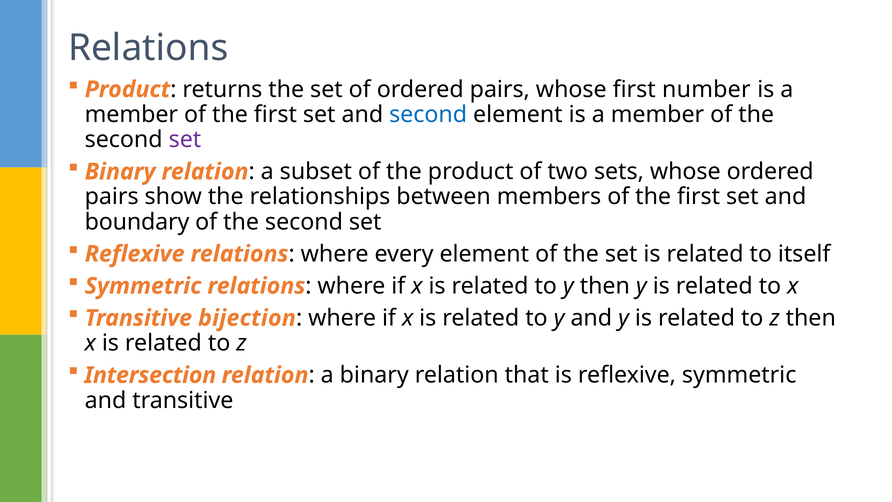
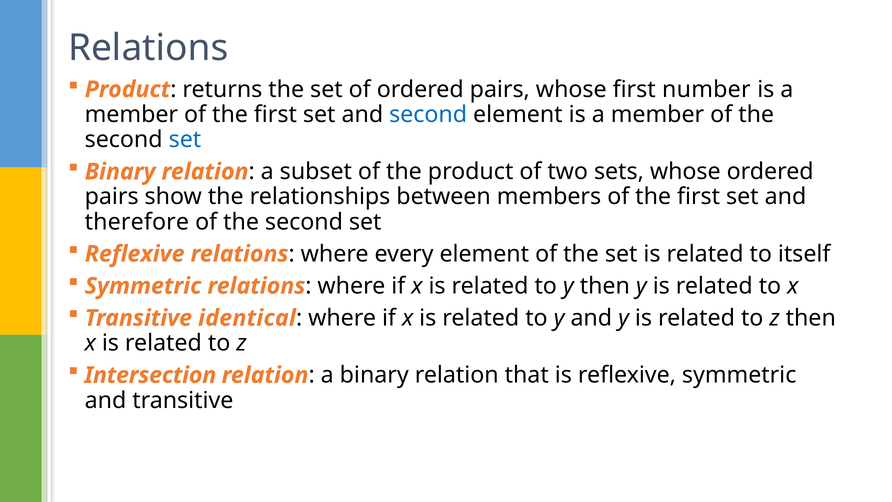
set at (185, 140) colour: purple -> blue
boundary: boundary -> therefore
bijection: bijection -> identical
